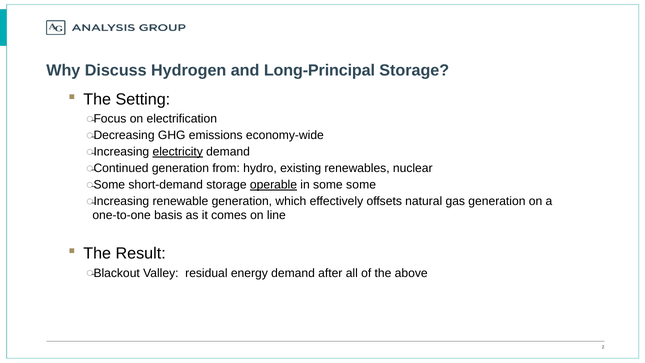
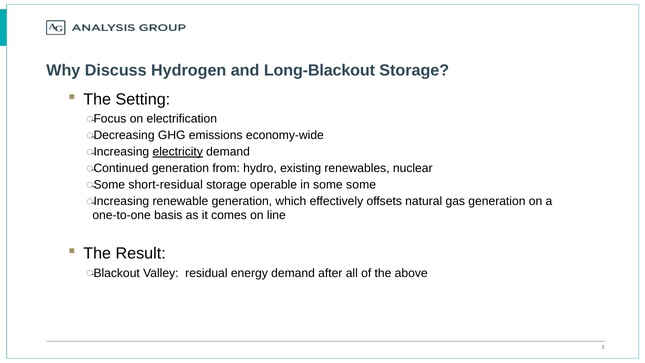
Long-Principal: Long-Principal -> Long-Blackout
short-demand: short-demand -> short-residual
operable underline: present -> none
